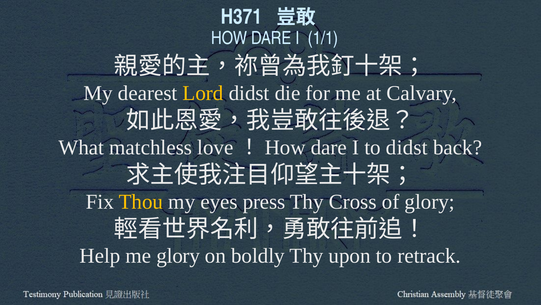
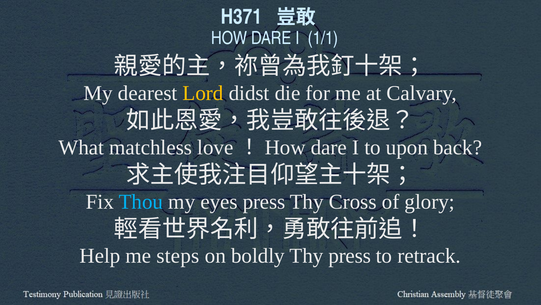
to didst: didst -> upon
Thou colour: yellow -> light blue
me glory: glory -> steps
Thy upon: upon -> press
